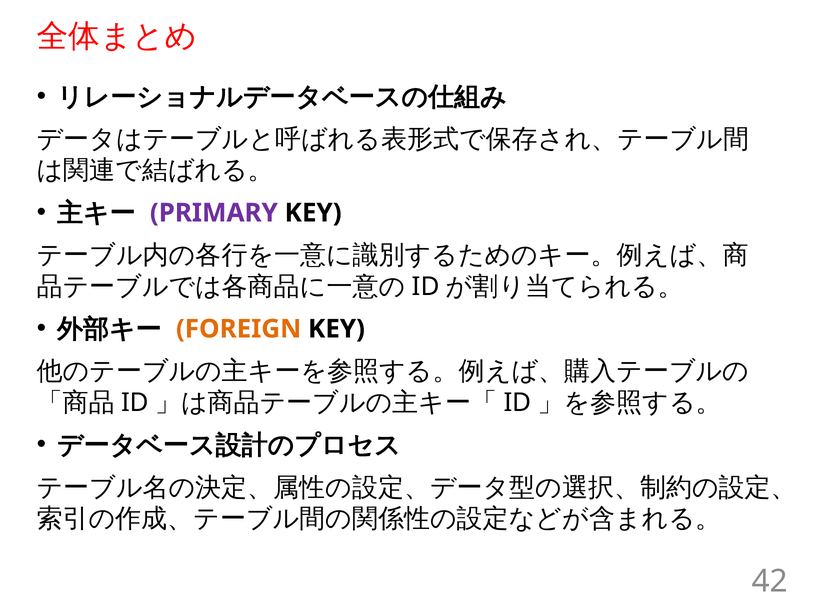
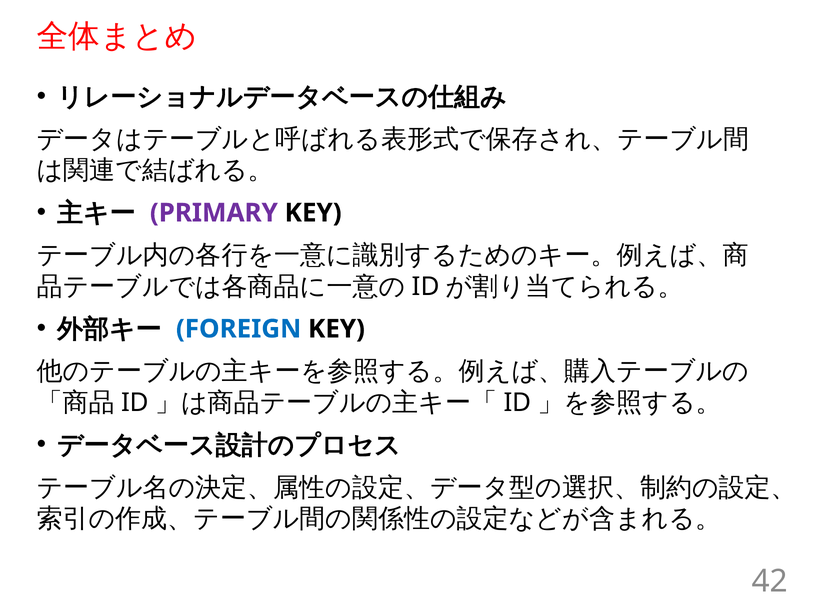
FOREIGN colour: orange -> blue
